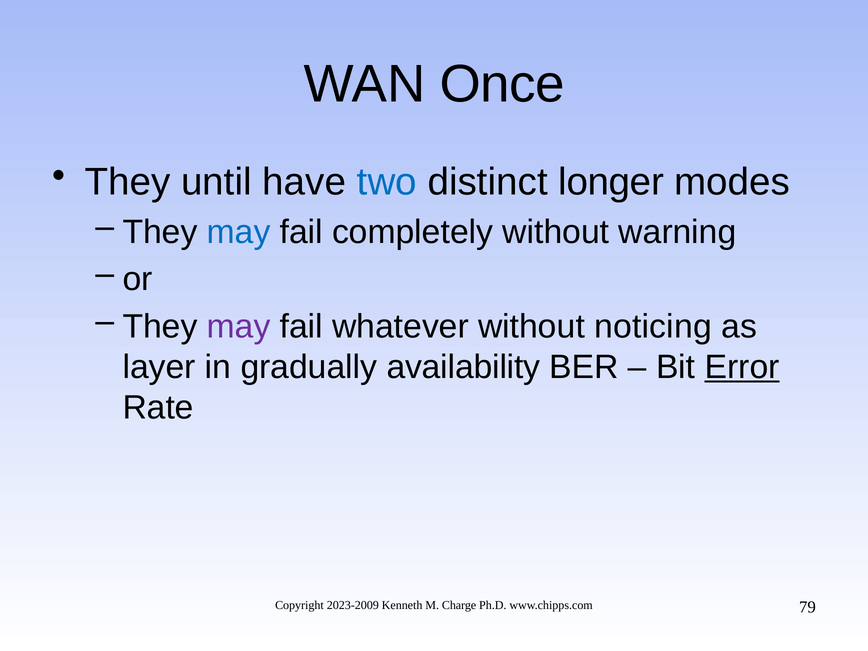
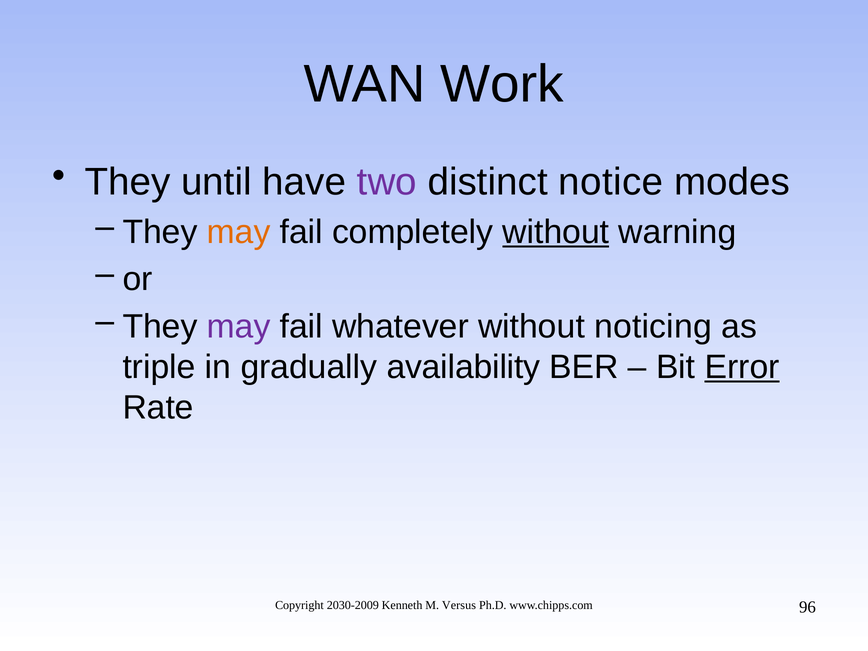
Once: Once -> Work
two colour: blue -> purple
longer: longer -> notice
may at (239, 232) colour: blue -> orange
without at (556, 232) underline: none -> present
layer: layer -> triple
2023-2009: 2023-2009 -> 2030-2009
Charge: Charge -> Versus
79: 79 -> 96
